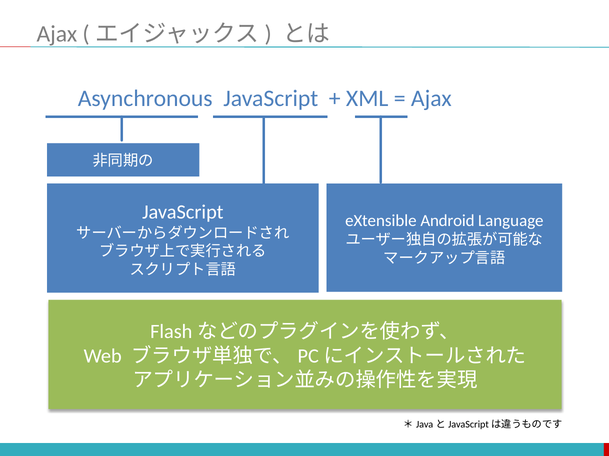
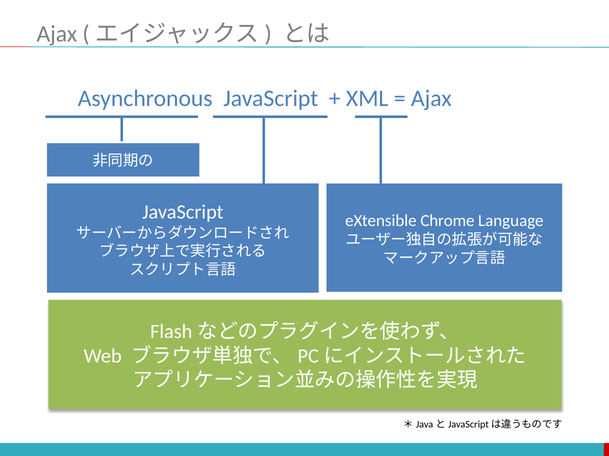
Android: Android -> Chrome
